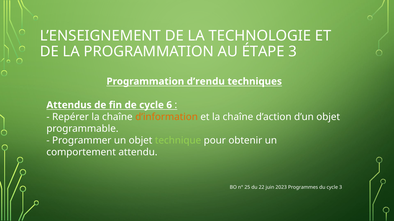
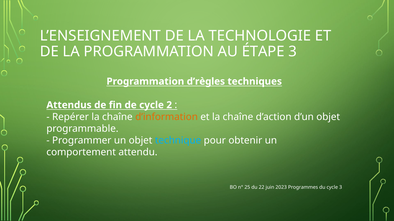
d’rendu: d’rendu -> d’règles
6: 6 -> 2
technique colour: light green -> light blue
